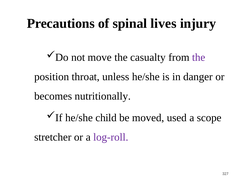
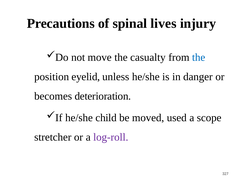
the at (199, 57) colour: purple -> blue
throat: throat -> eyelid
nutritionally: nutritionally -> deterioration
